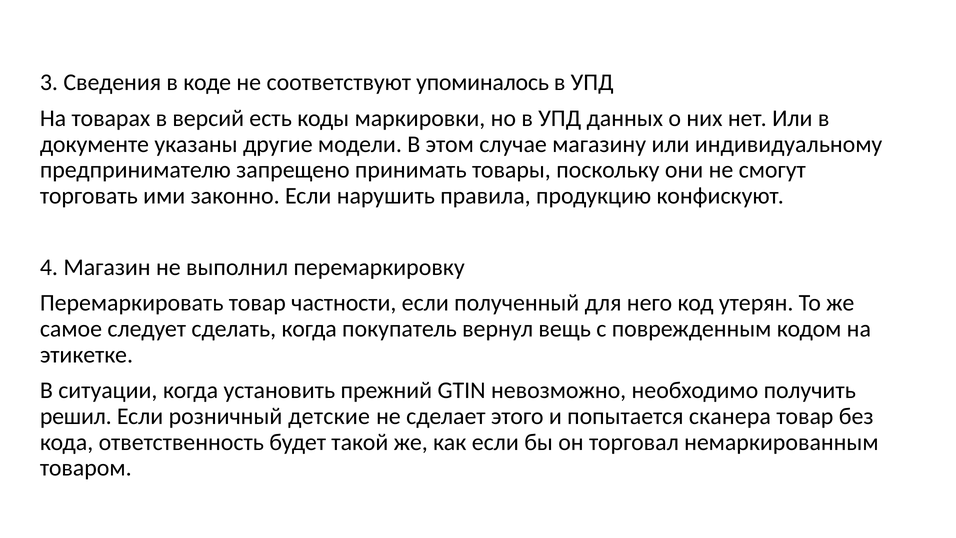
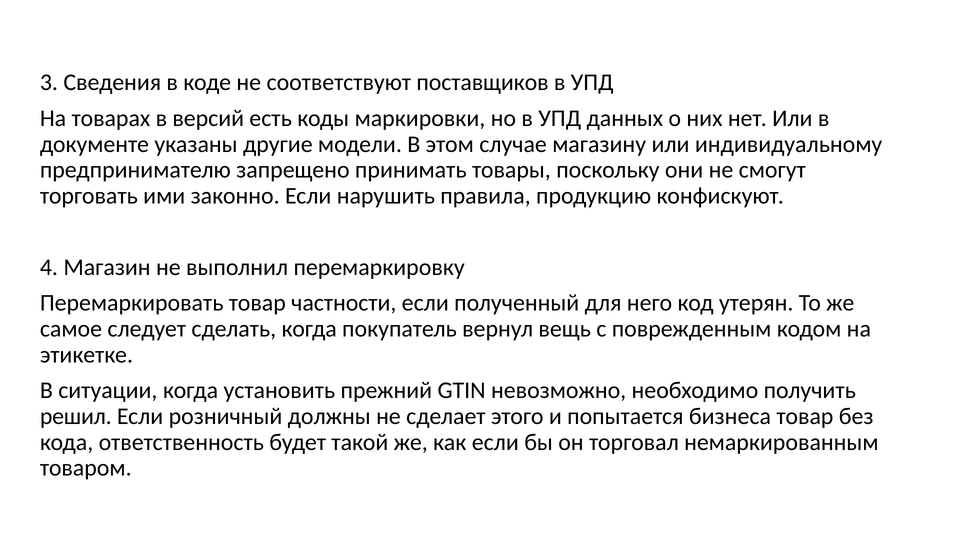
упоминалось: упоминалось -> поставщиков
детские: детские -> должны
сканера: сканера -> бизнеса
